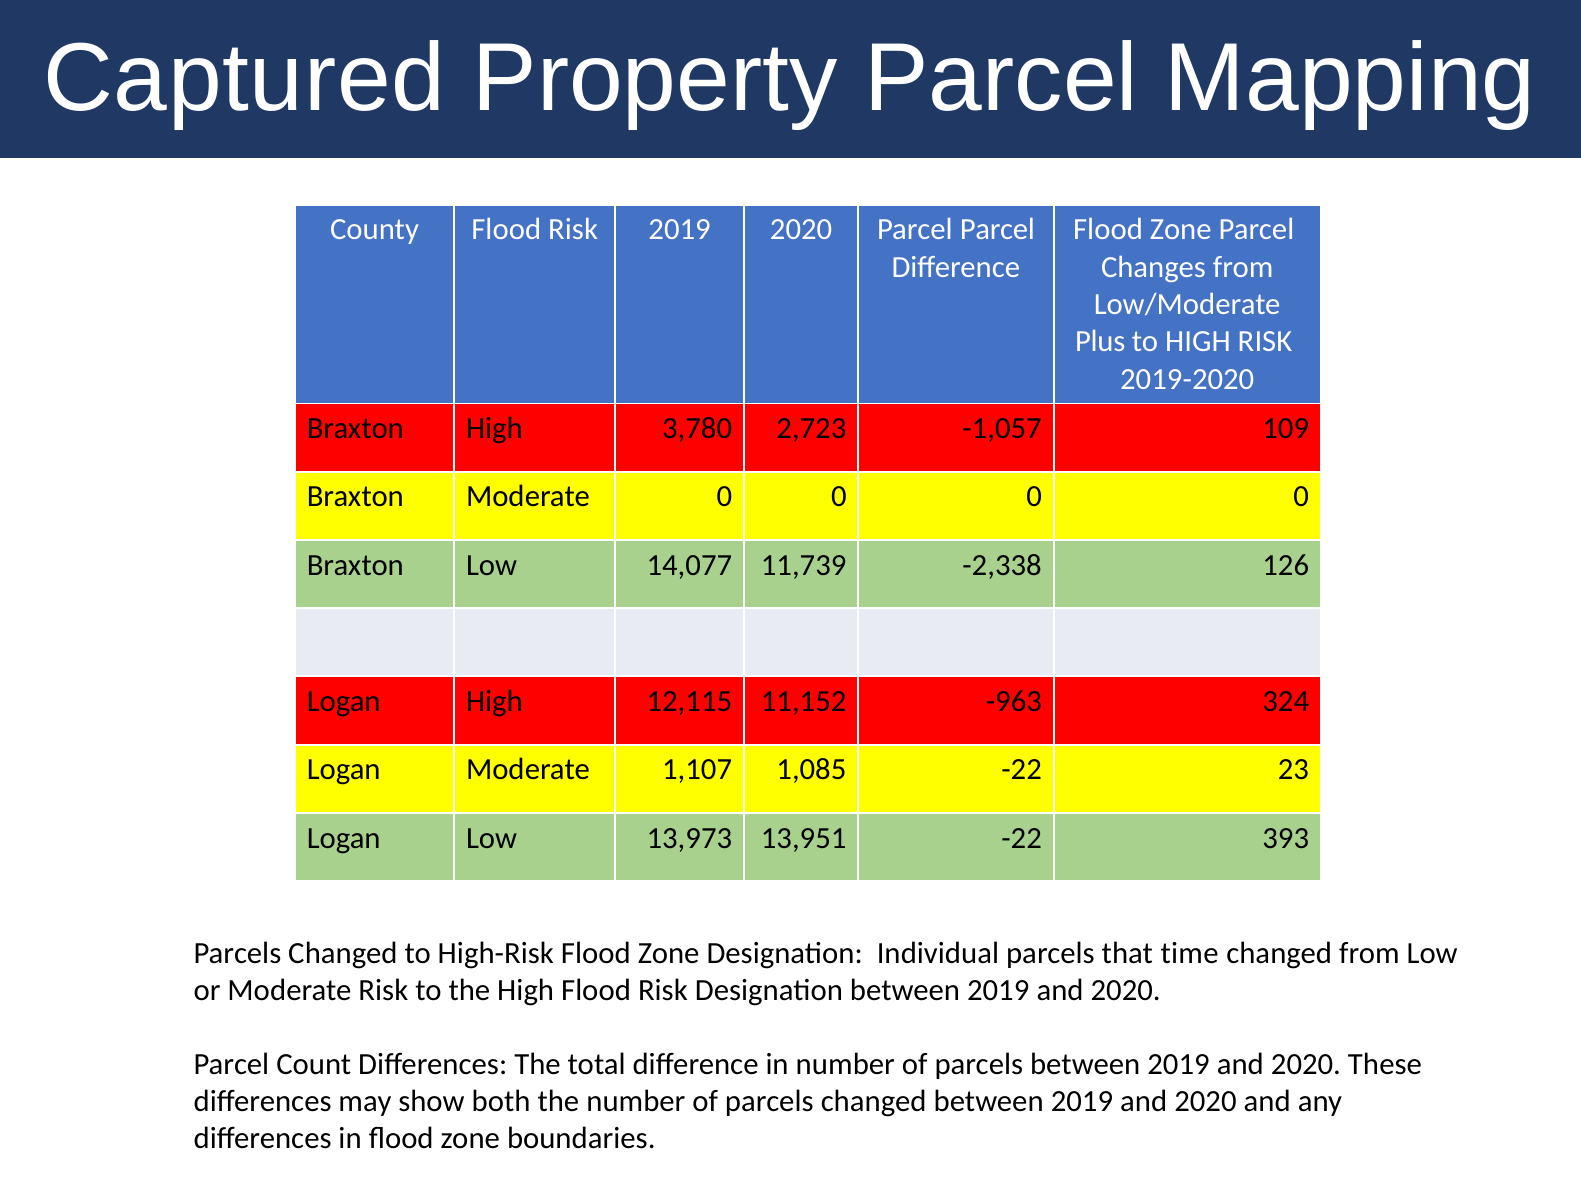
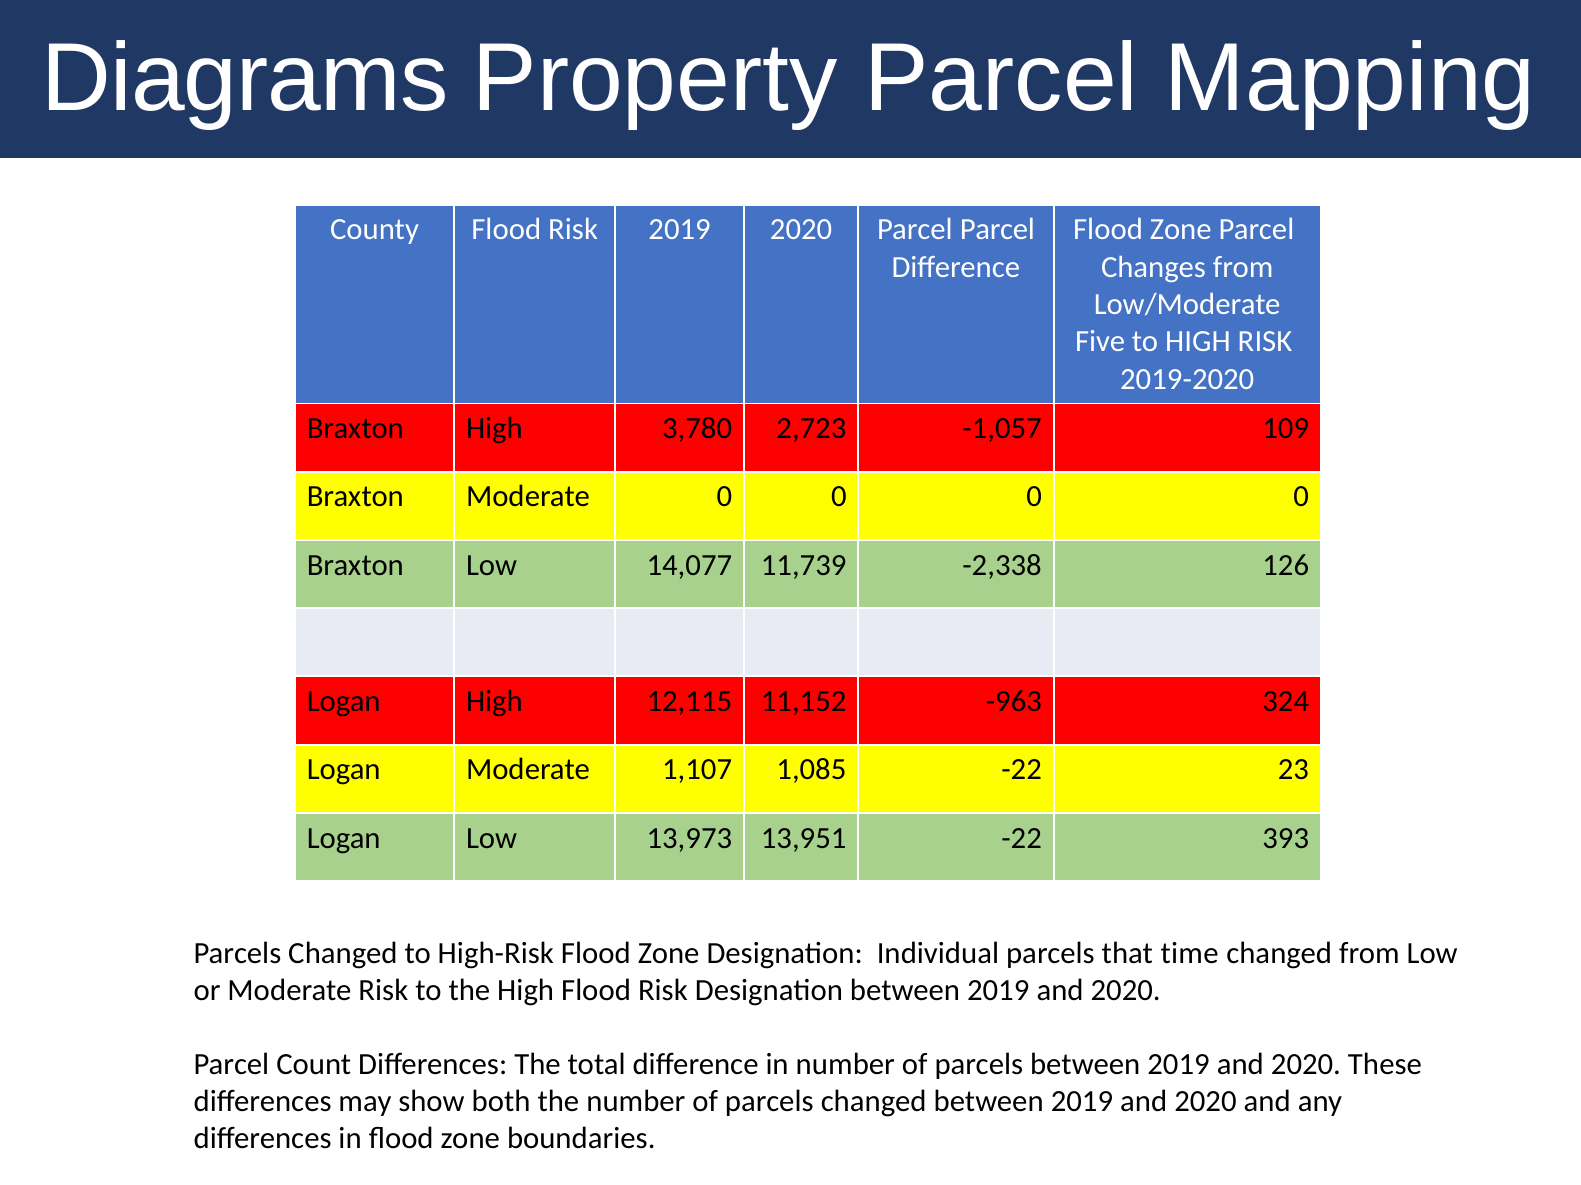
Captured: Captured -> Diagrams
Plus: Plus -> Five
